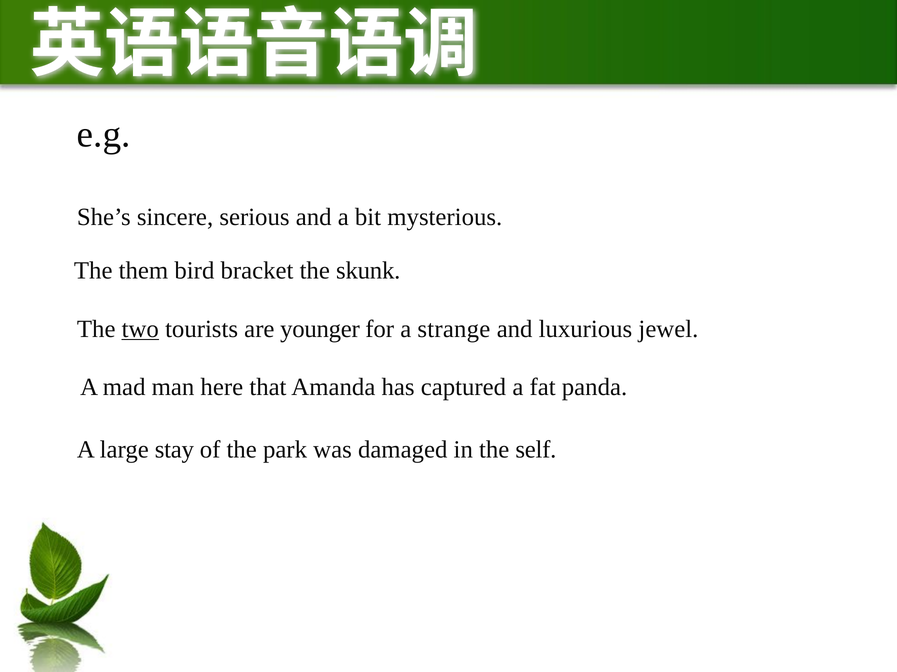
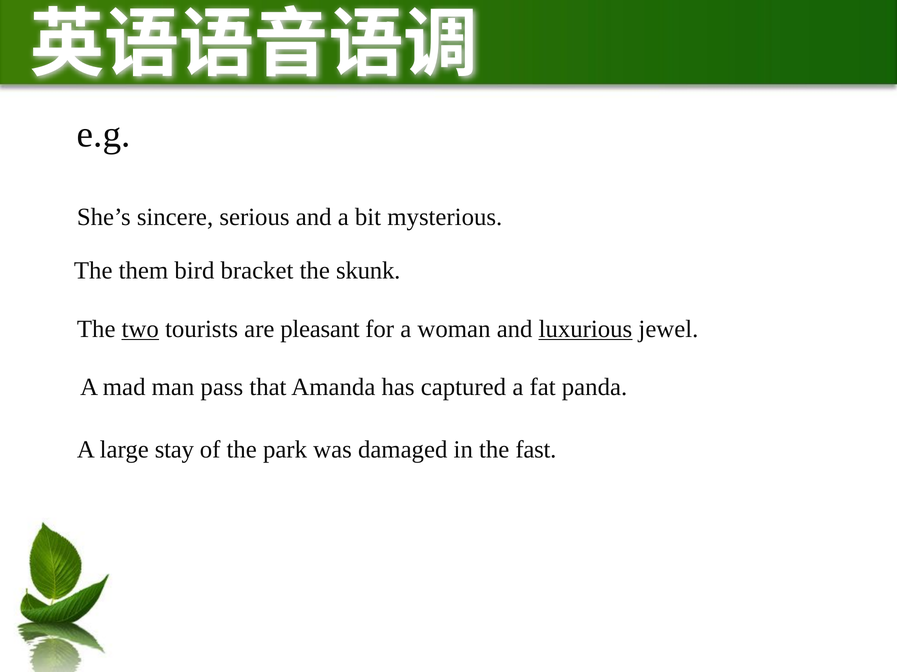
younger: younger -> pleasant
strange: strange -> woman
luxurious underline: none -> present
here: here -> pass
self: self -> fast
